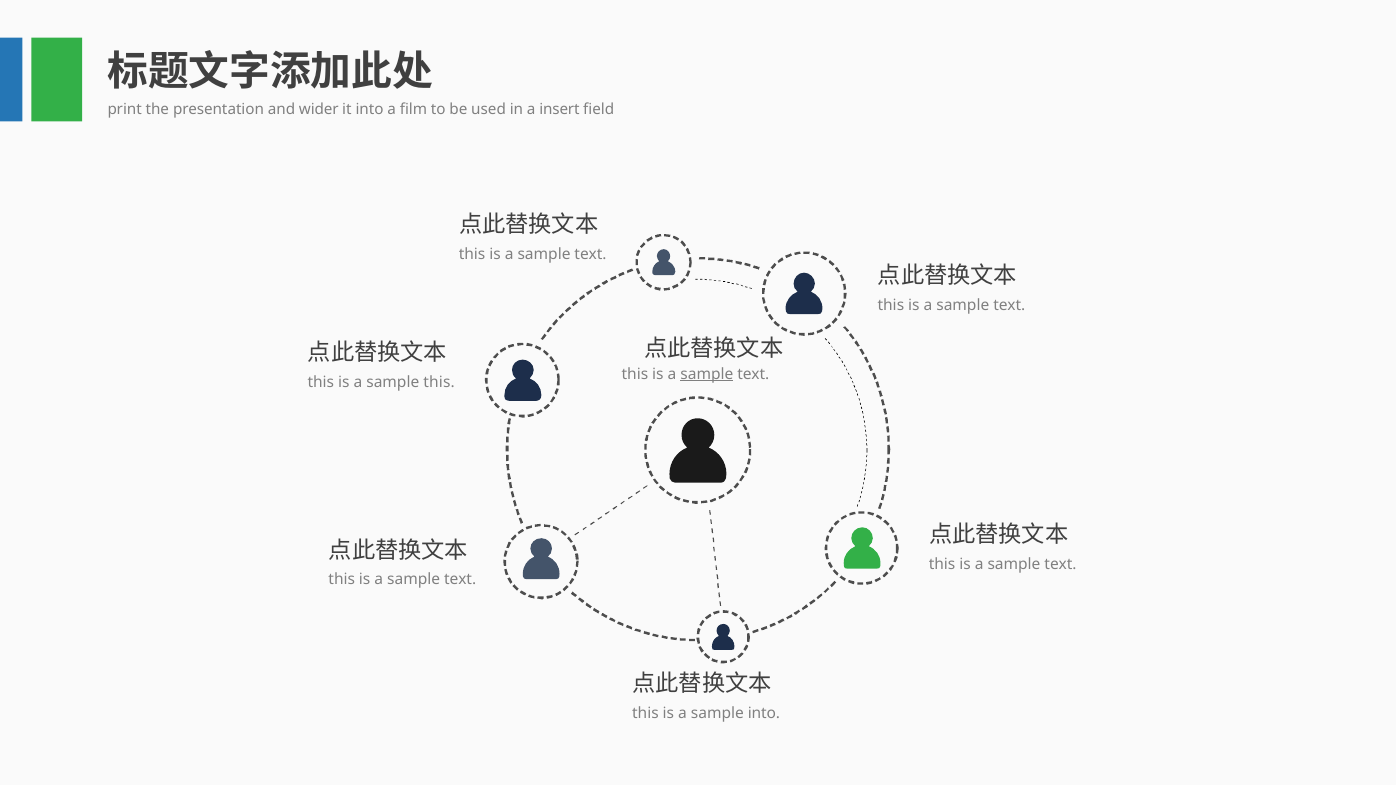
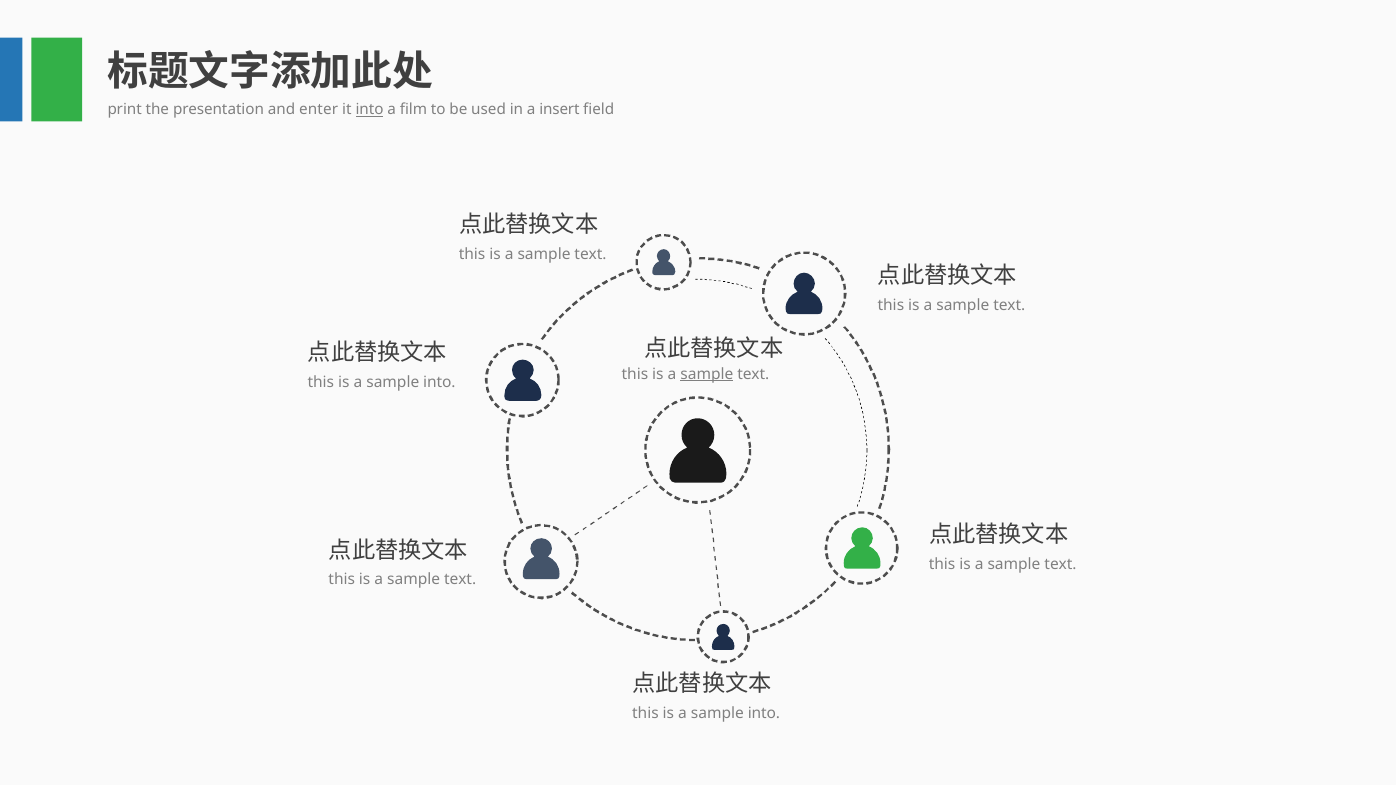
wider: wider -> enter
into at (370, 110) underline: none -> present
this at (439, 382): this -> into
